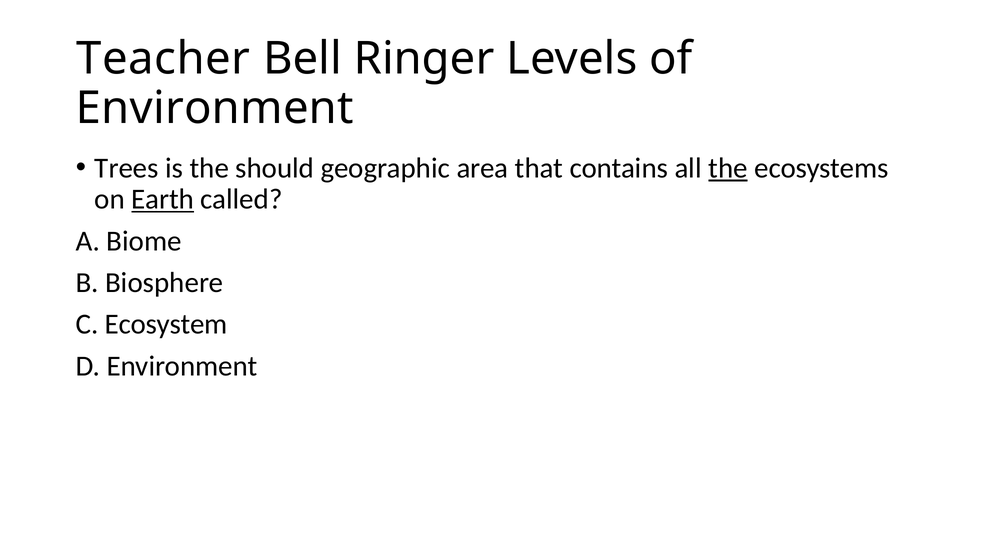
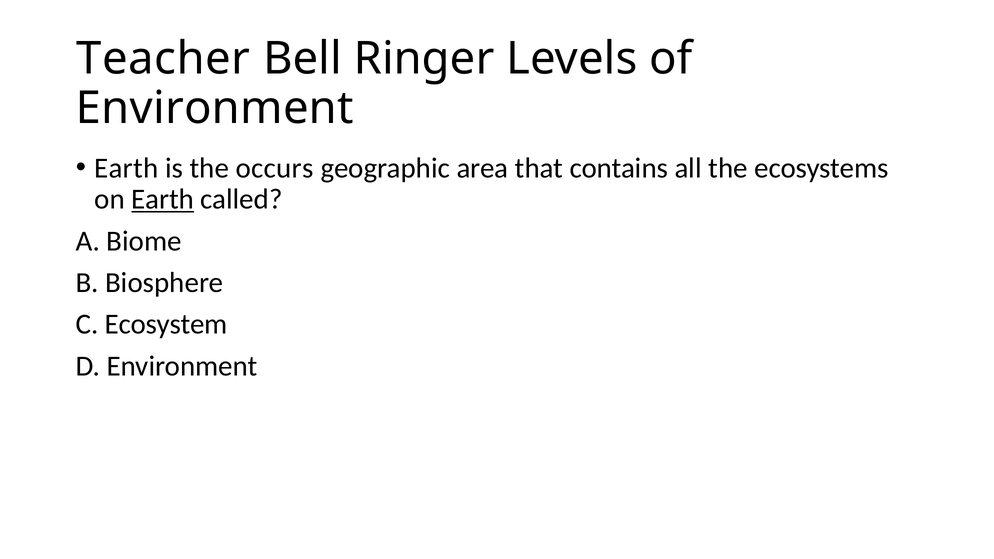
Trees at (127, 168): Trees -> Earth
should: should -> occurs
the at (728, 168) underline: present -> none
